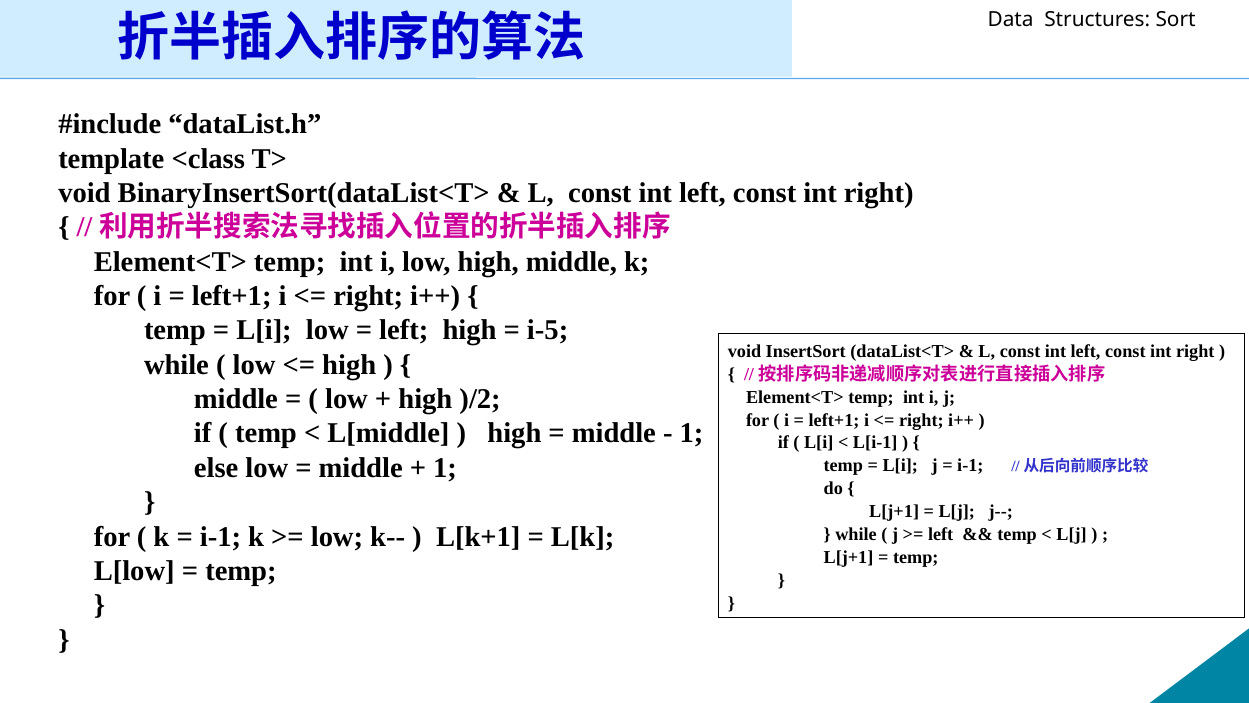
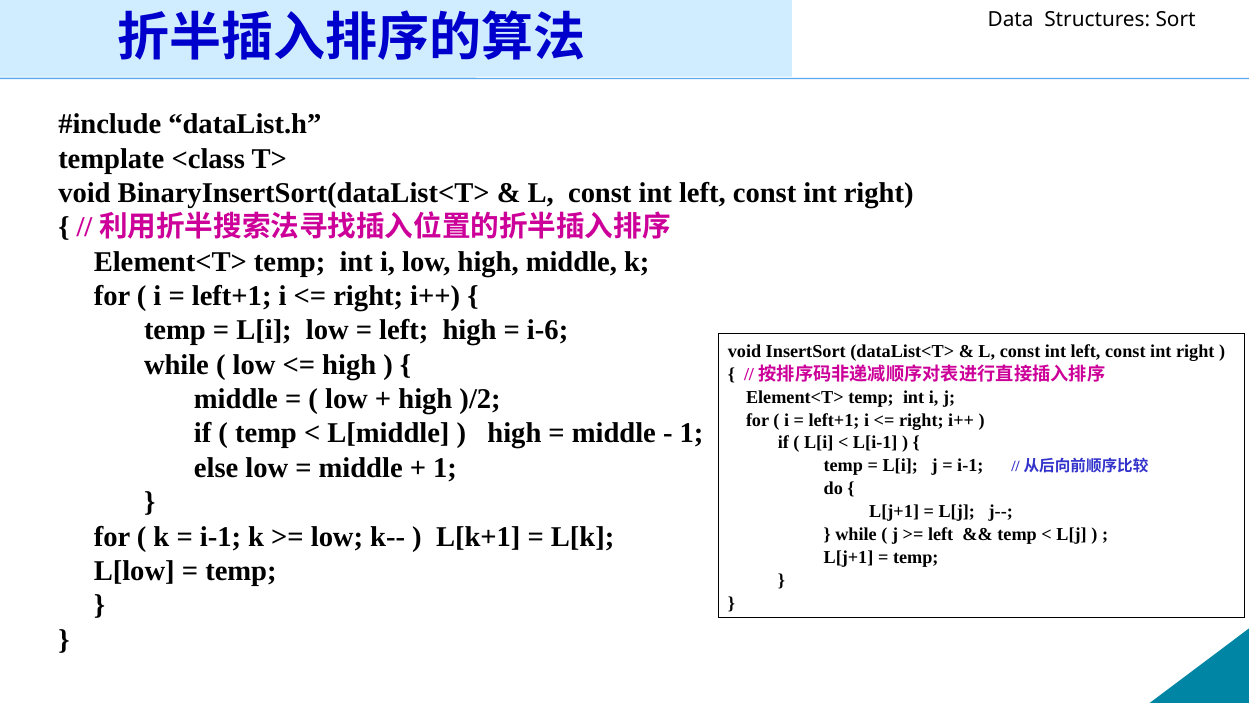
i-5: i-5 -> i-6
